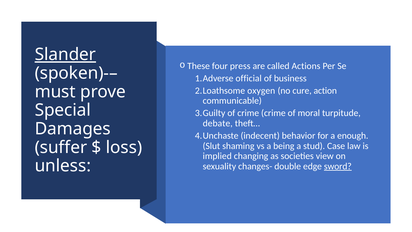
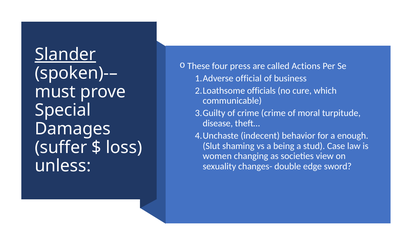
oxygen: oxygen -> officials
action: action -> which
debate: debate -> disease
implied: implied -> women
sword underline: present -> none
